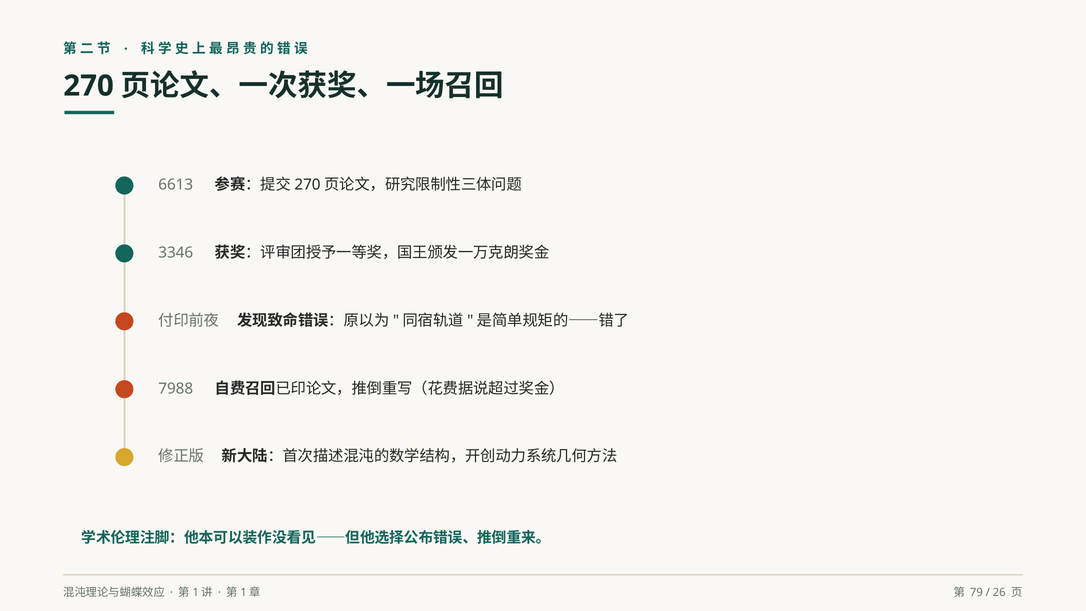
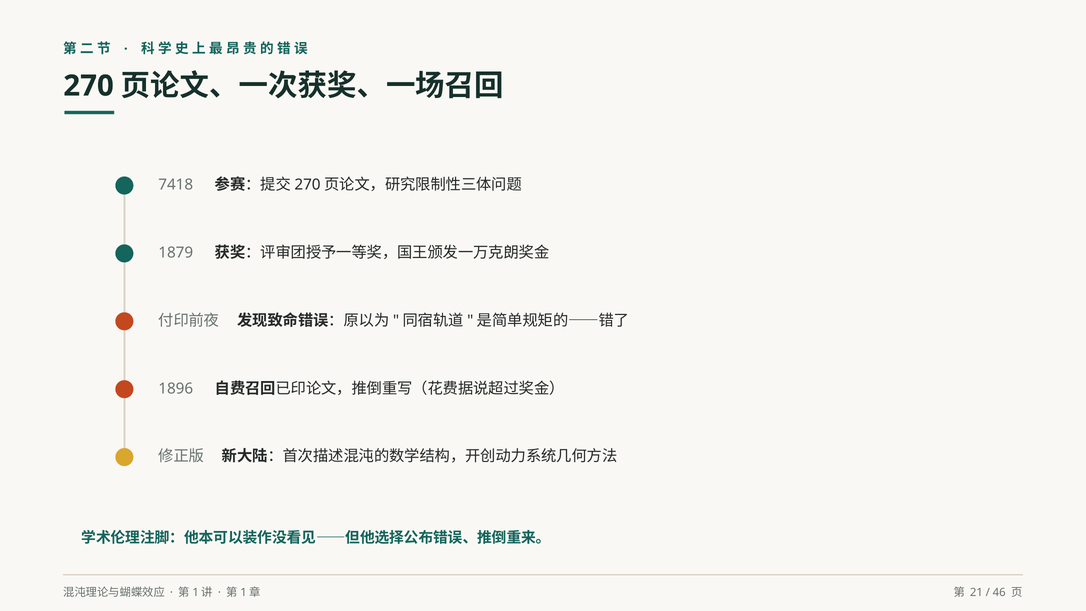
6613: 6613 -> 7418
3346: 3346 -> 1879
7988: 7988 -> 1896
79: 79 -> 21
26: 26 -> 46
